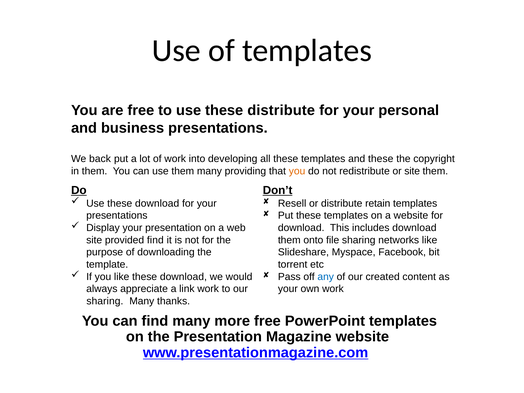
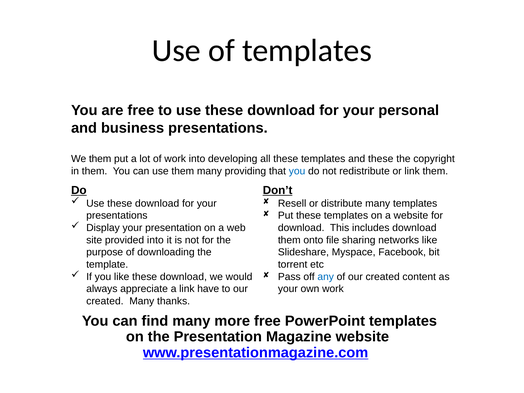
to use these distribute: distribute -> download
We back: back -> them
you at (297, 171) colour: orange -> blue
or site: site -> link
distribute retain: retain -> many
provided find: find -> into
link work: work -> have
sharing at (105, 301): sharing -> created
